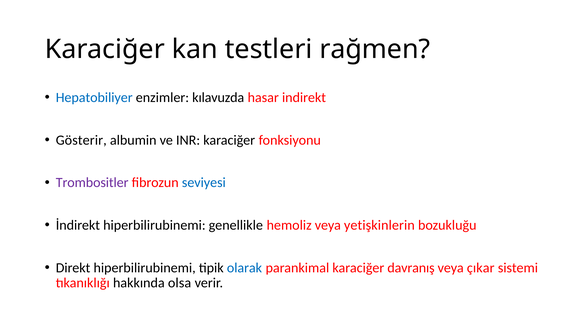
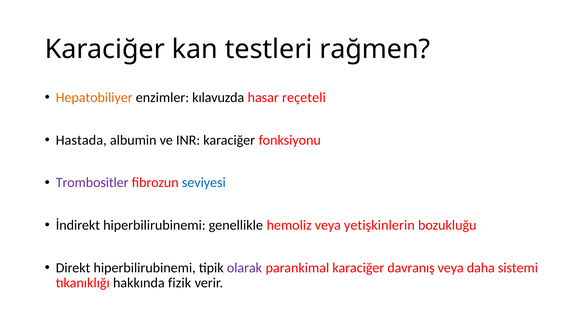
Hepatobiliyer colour: blue -> orange
indirekt: indirekt -> reçeteli
Gösterir: Gösterir -> Hastada
olarak colour: blue -> purple
çıkar: çıkar -> daha
olsa: olsa -> fizik
